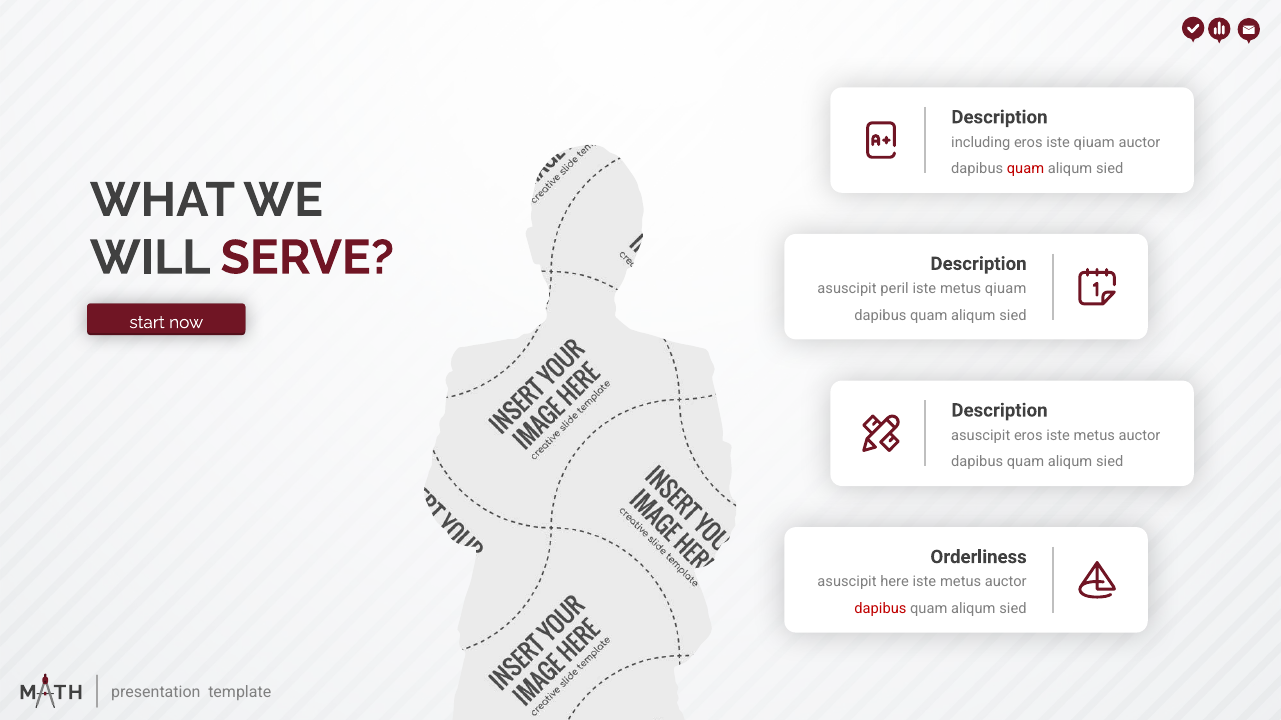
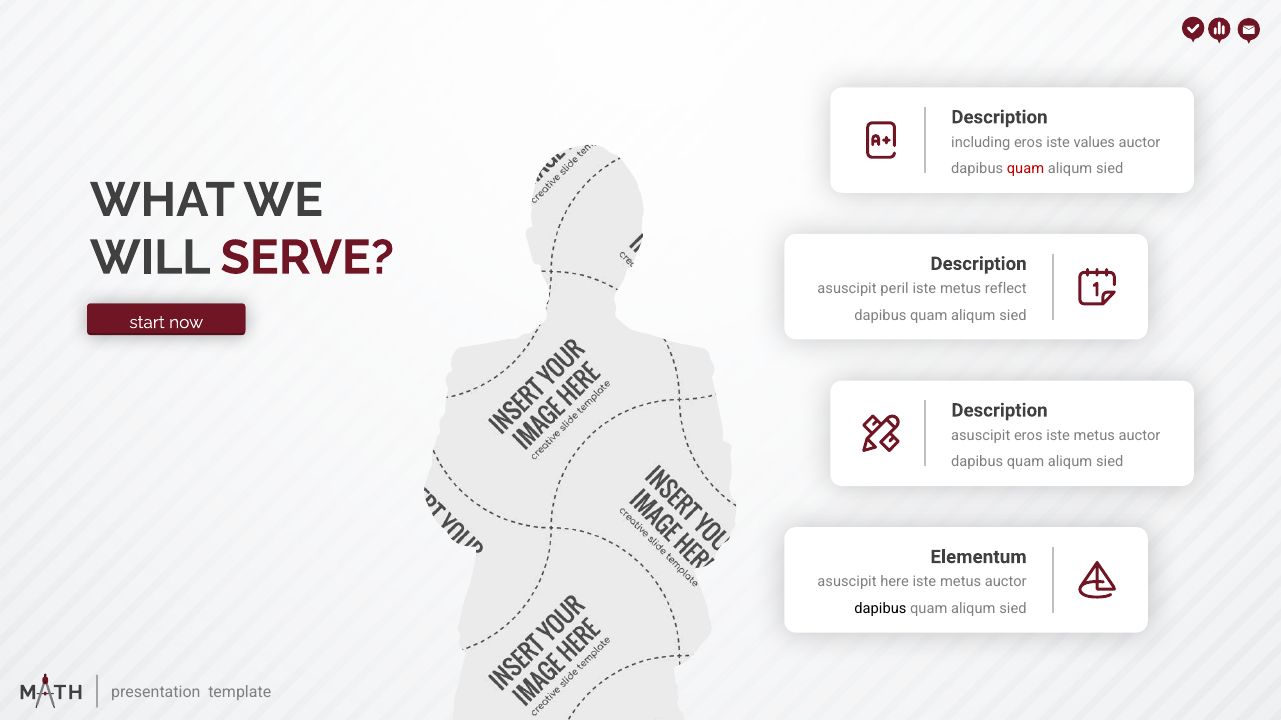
iste qiuam: qiuam -> values
metus qiuam: qiuam -> reflect
Orderliness: Orderliness -> Elementum
dapibus at (880, 609) colour: red -> black
